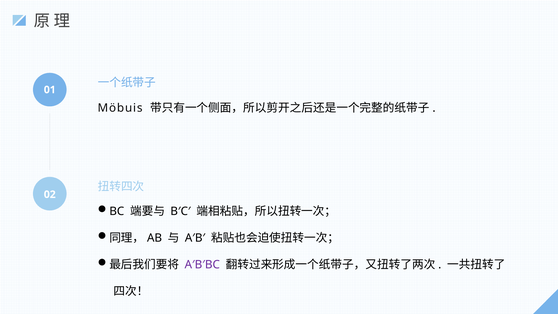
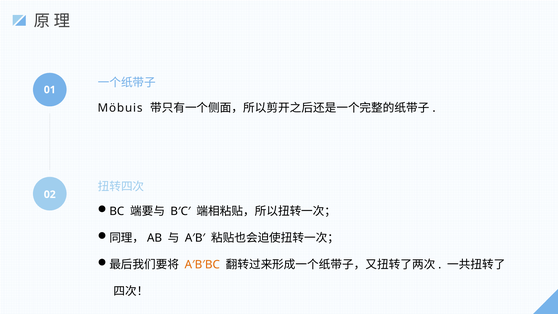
A′B′BC colour: purple -> orange
